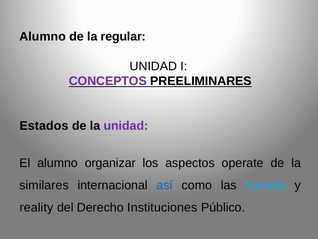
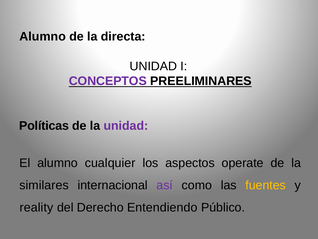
regular: regular -> directa
Estados: Estados -> Políticas
organizar: organizar -> cualquier
así colour: blue -> purple
fuentes colour: light blue -> yellow
Instituciones: Instituciones -> Entendiendo
